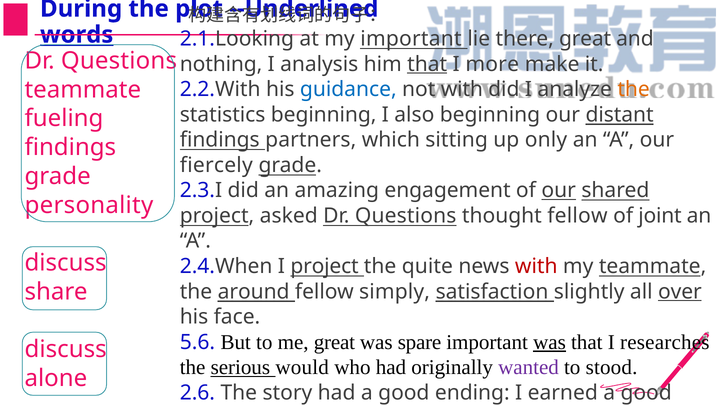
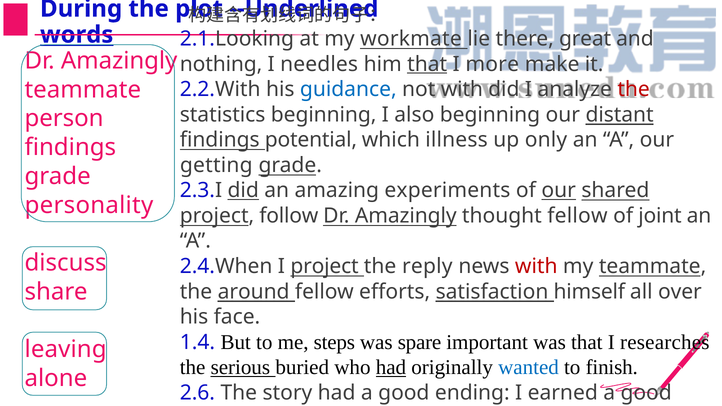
my important: important -> workmate
Questions at (119, 61): Questions -> Amazingly
analysis: analysis -> needles
the at (634, 89) colour: orange -> red
fueling: fueling -> person
partners: partners -> potential
which sitting: sitting -> illness
fiercely: fiercely -> getting
did at (243, 191) underline: none -> present
engagement: engagement -> experiments
asked: asked -> follow
Questions at (406, 216): Questions -> Amazingly
quite: quite -> reply
simply: simply -> efforts
slightly: slightly -> himself
over underline: present -> none
5.6: 5.6 -> 1.4
me great: great -> steps
was at (549, 342) underline: present -> none
discuss at (66, 350): discuss -> leaving
would: would -> buried
had at (391, 367) underline: none -> present
wanted colour: purple -> blue
stood: stood -> finish
